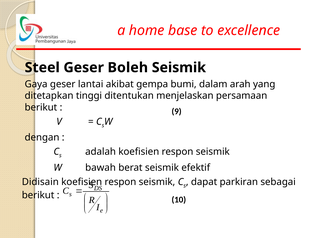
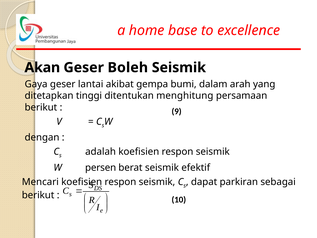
Steel: Steel -> Akan
menjelaskan: menjelaskan -> menghitung
bawah: bawah -> persen
Didisain: Didisain -> Mencari
